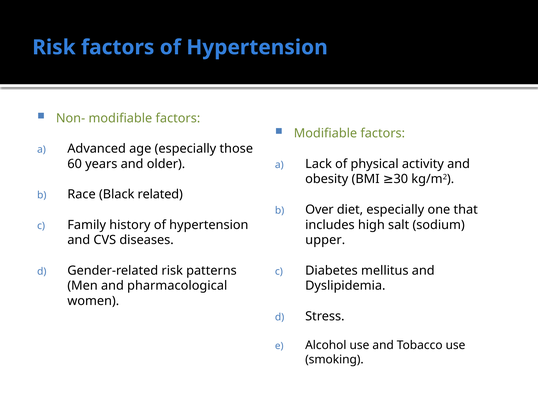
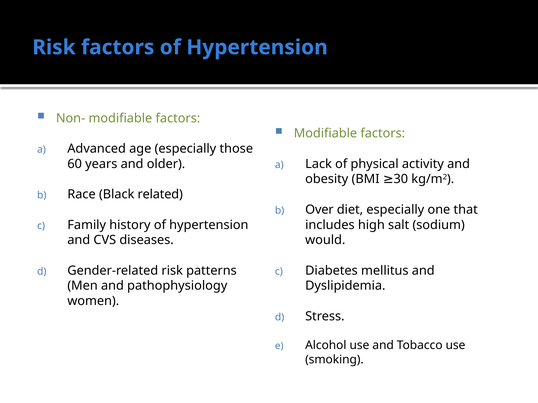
upper: upper -> would
pharmacological: pharmacological -> pathophysiology
